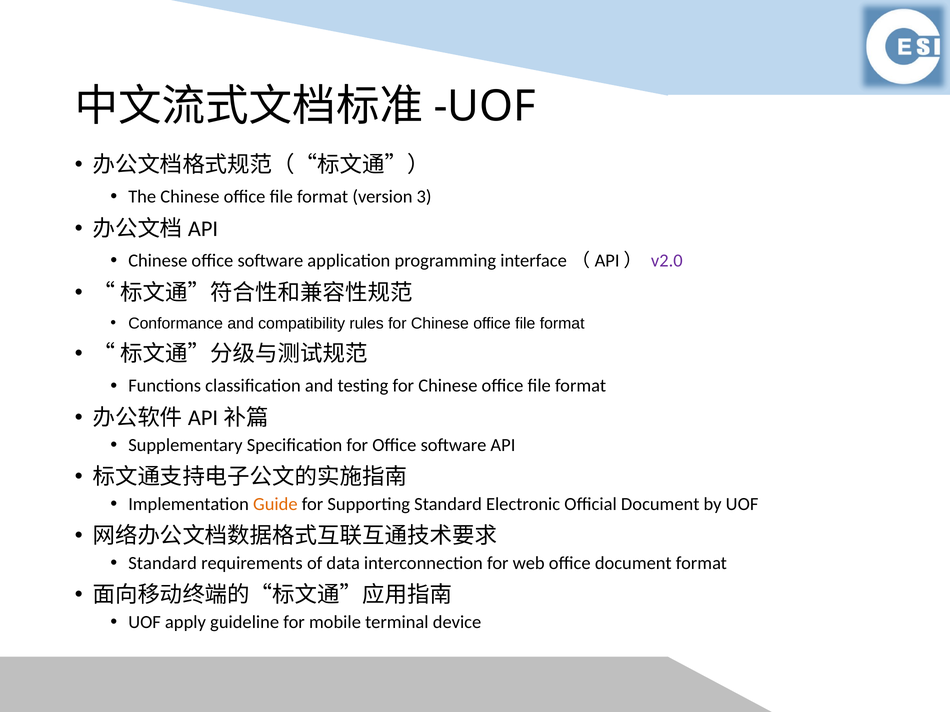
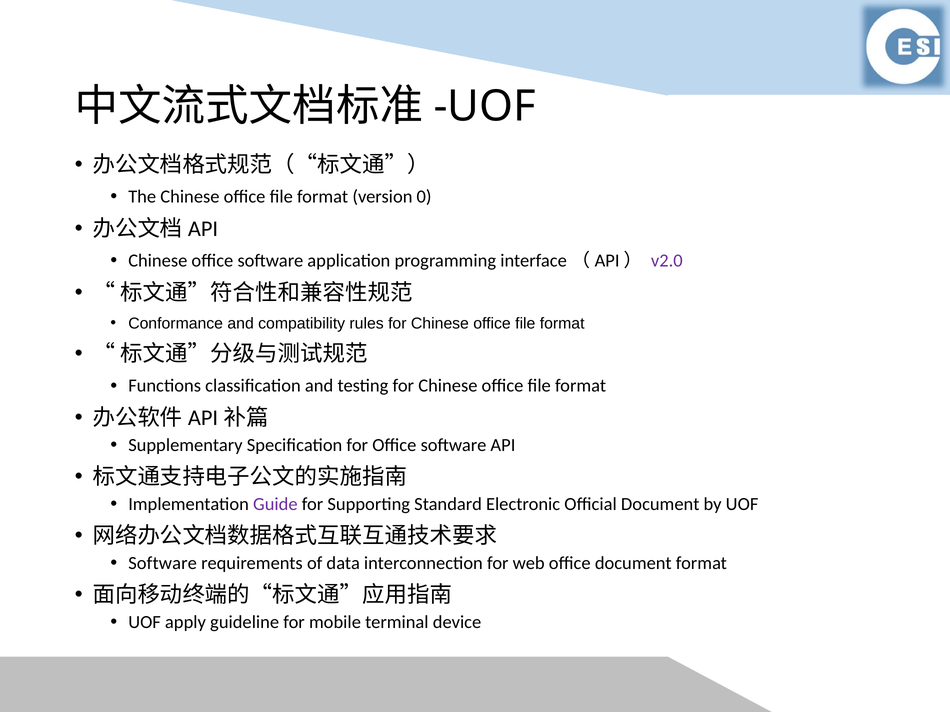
3: 3 -> 0
Guide colour: orange -> purple
Standard at (163, 563): Standard -> Software
